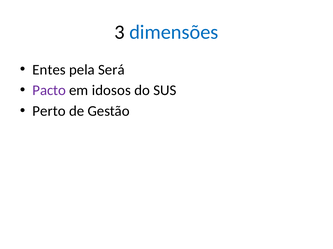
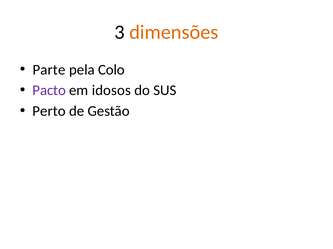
dimensões colour: blue -> orange
Entes: Entes -> Parte
Será: Será -> Colo
